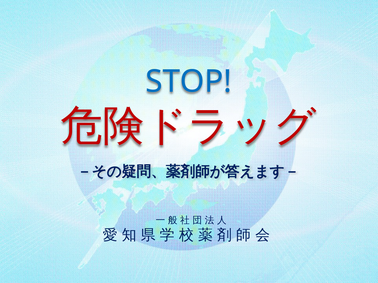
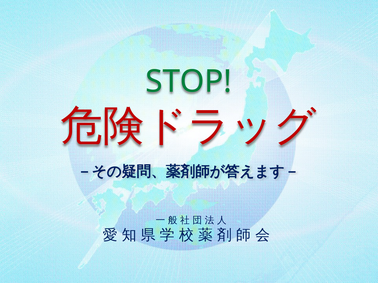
STOP colour: blue -> green
